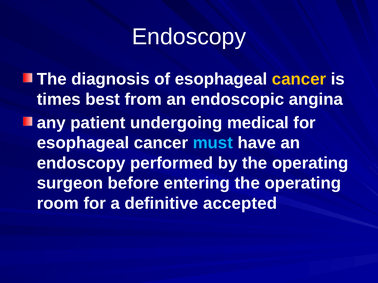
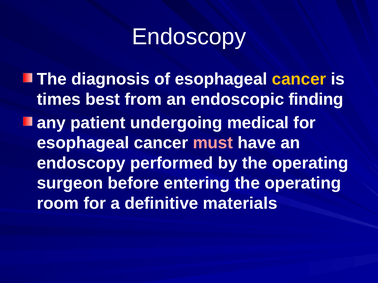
angina: angina -> finding
must colour: light blue -> pink
accepted: accepted -> materials
